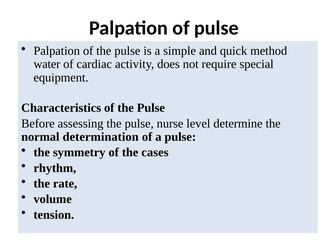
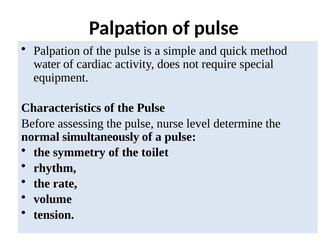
determination: determination -> simultaneously
cases: cases -> toilet
